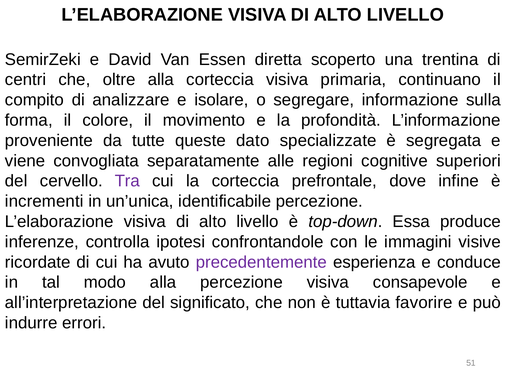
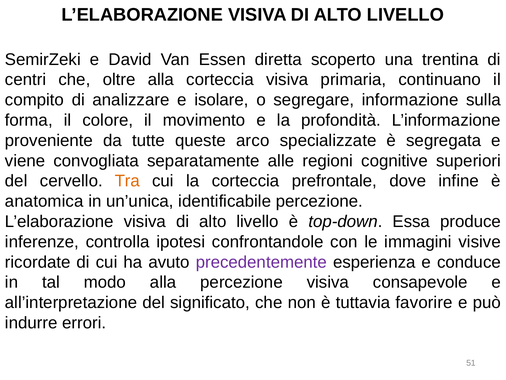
dato: dato -> arco
Tra colour: purple -> orange
incrementi: incrementi -> anatomica
